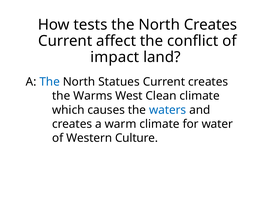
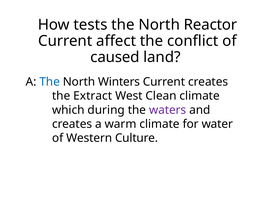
North Creates: Creates -> Reactor
impact: impact -> caused
Statues: Statues -> Winters
Warms: Warms -> Extract
causes: causes -> during
waters colour: blue -> purple
